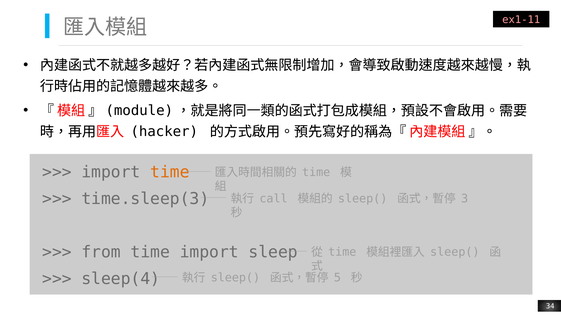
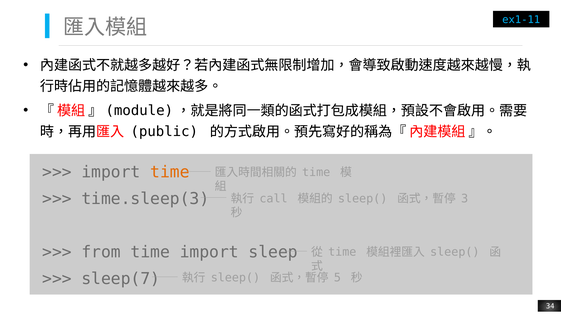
ex1-11 colour: pink -> light blue
hacker: hacker -> public
sleep(4: sleep(4 -> sleep(7
